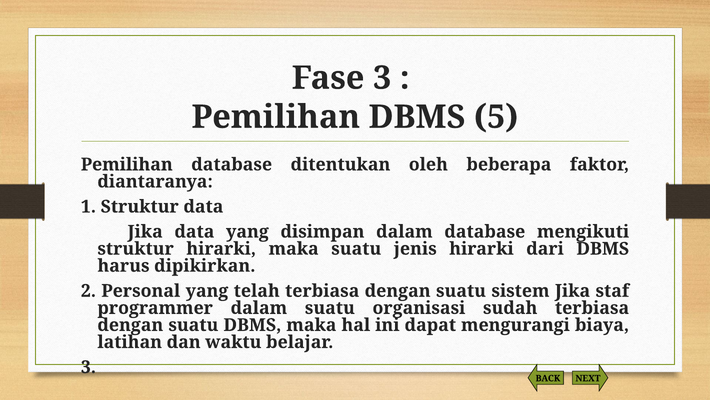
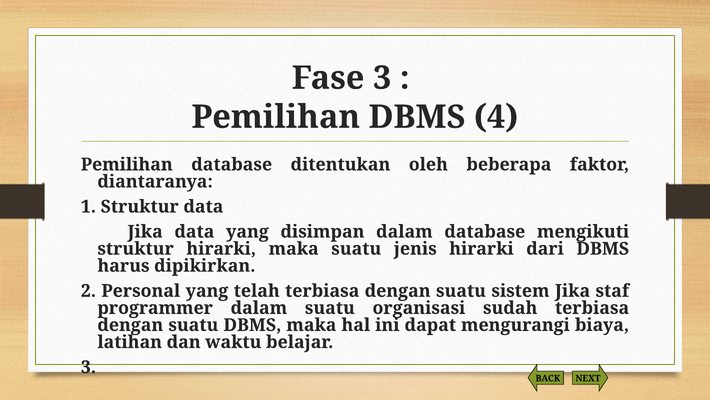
5: 5 -> 4
